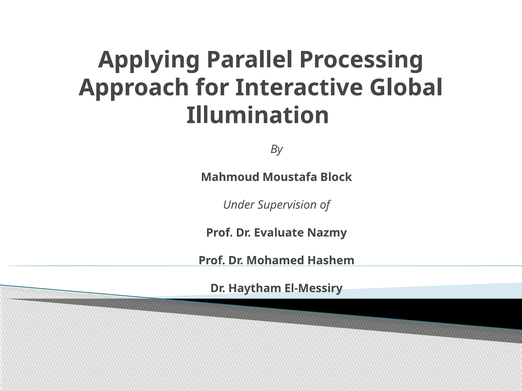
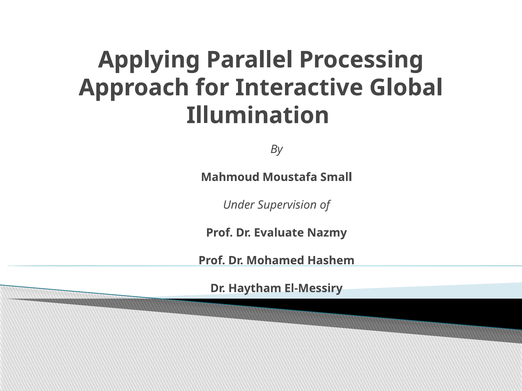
Block: Block -> Small
